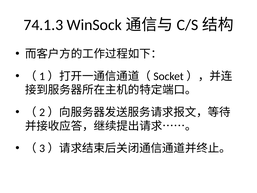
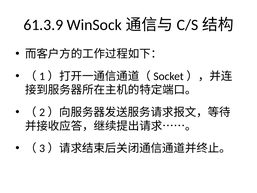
74.1.3: 74.1.3 -> 61.3.9
